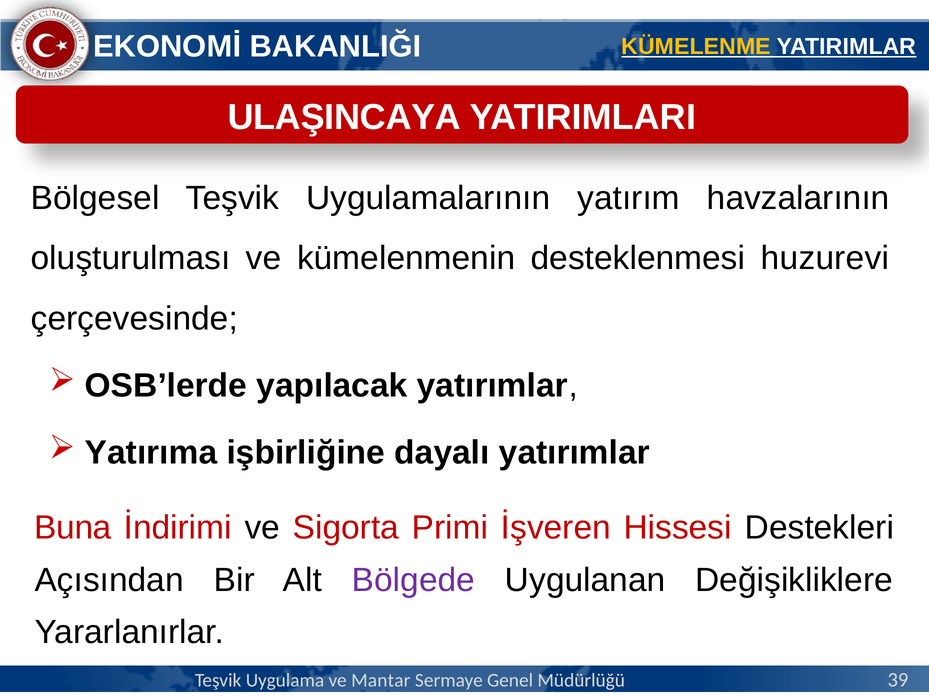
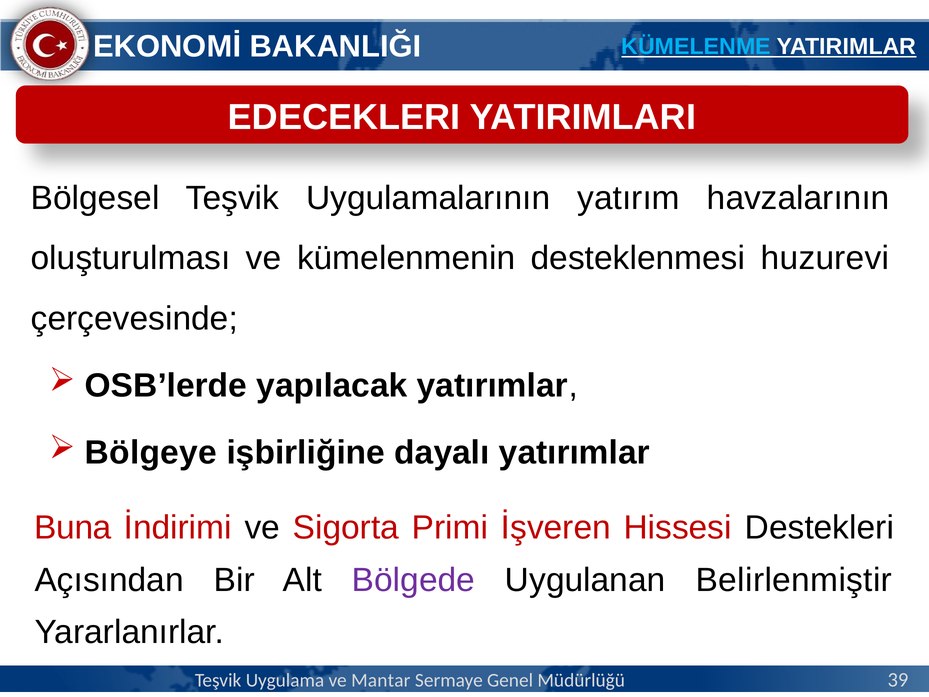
KÜMELENME colour: yellow -> light blue
ULAŞINCAYA: ULAŞINCAYA -> EDECEKLERI
Yatırıma: Yatırıma -> Bölgeye
Değişikliklere: Değişikliklere -> Belirlenmiştir
